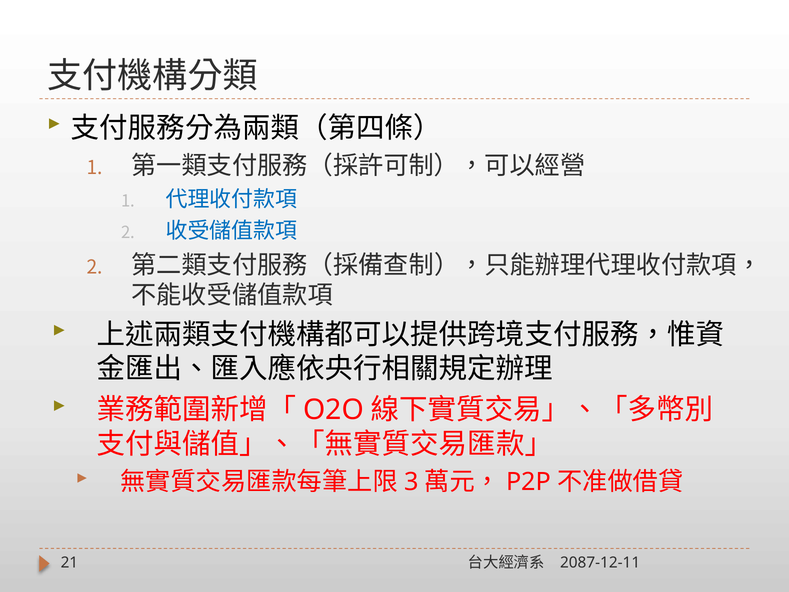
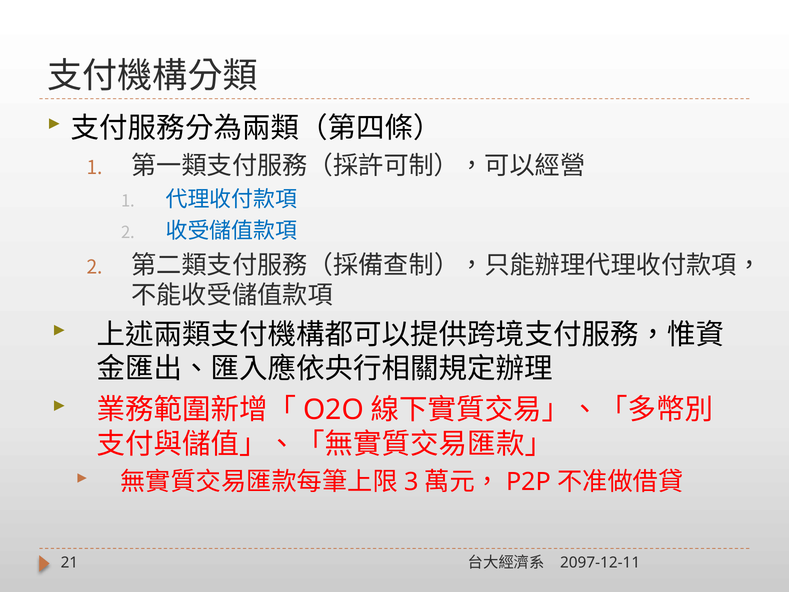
2087-12-11: 2087-12-11 -> 2097-12-11
